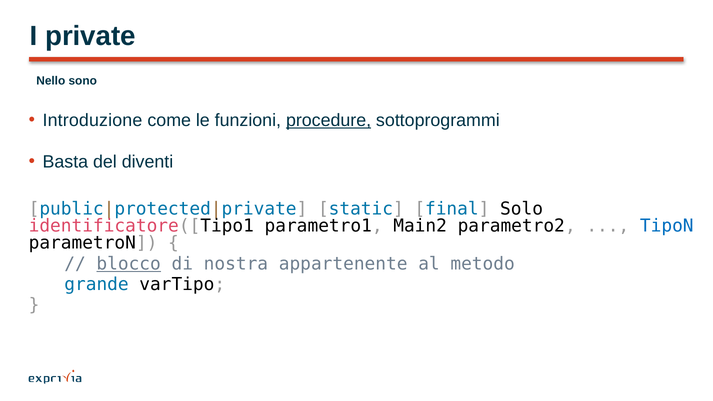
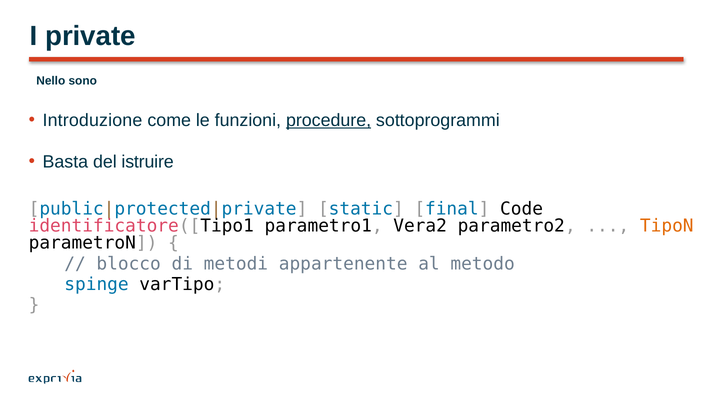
diventi: diventi -> istruire
Solo: Solo -> Code
Main2: Main2 -> Vera2
TipoN colour: blue -> orange
blocco underline: present -> none
nostra: nostra -> metodi
grande: grande -> spinge
